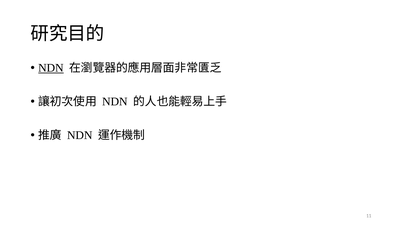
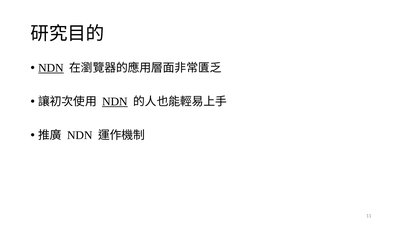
NDN at (115, 102) underline: none -> present
